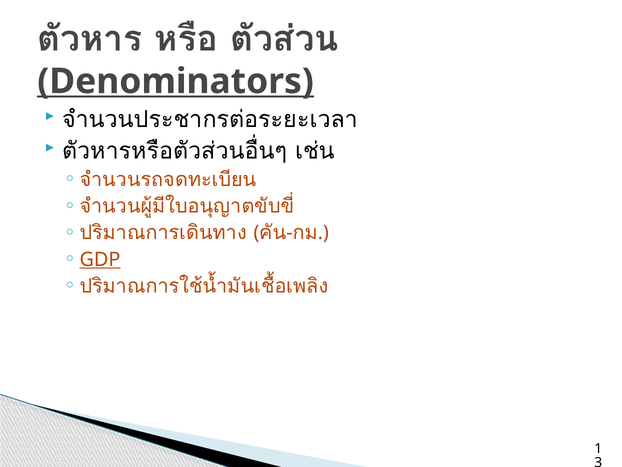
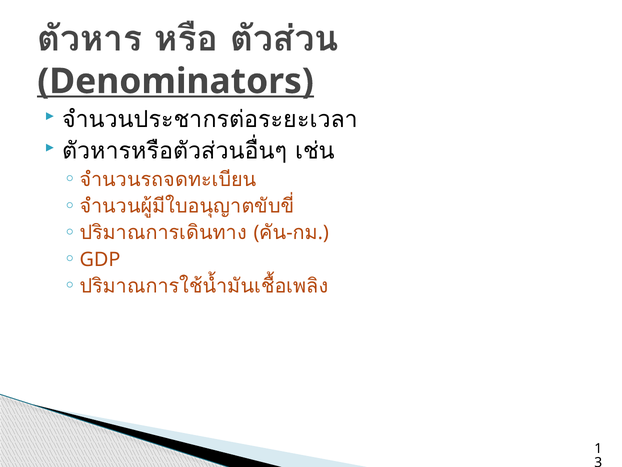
GDP underline: present -> none
